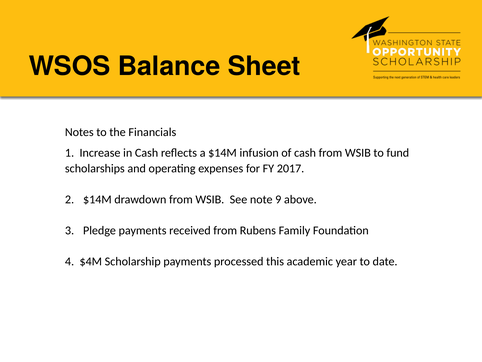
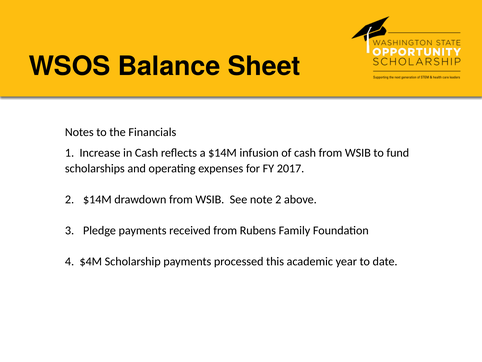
note 9: 9 -> 2
